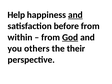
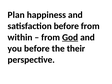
Help: Help -> Plan
and at (75, 15) underline: present -> none
you others: others -> before
